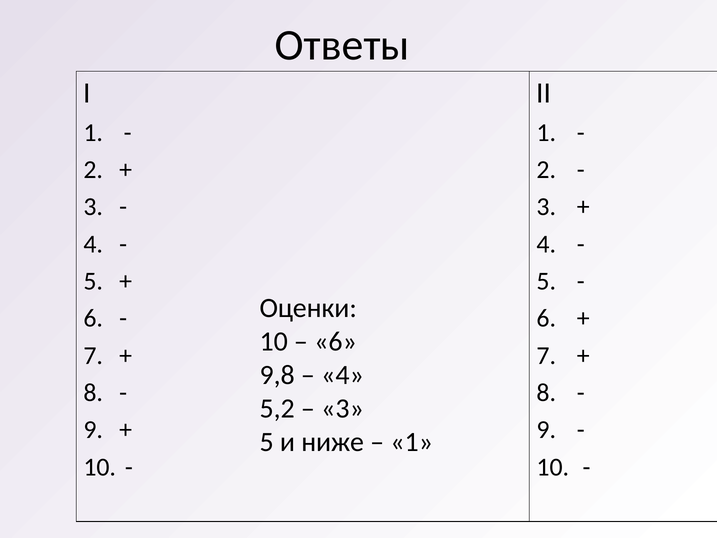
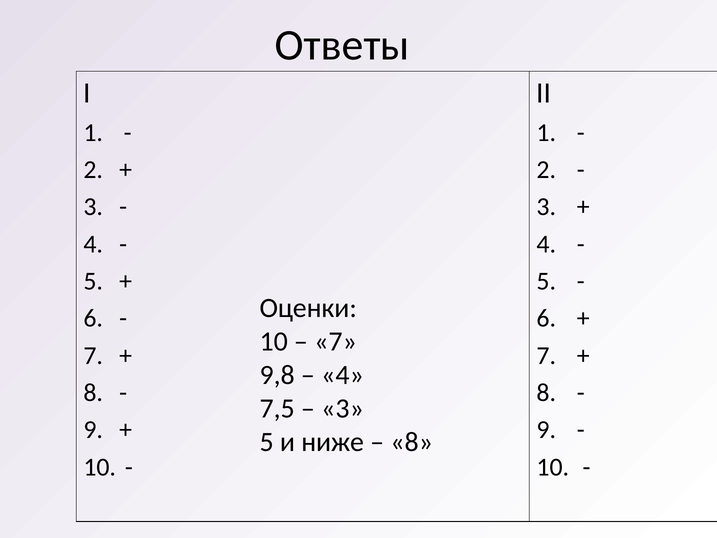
6 at (336, 341): 6 -> 7
5,2: 5,2 -> 7,5
1 at (412, 442): 1 -> 8
